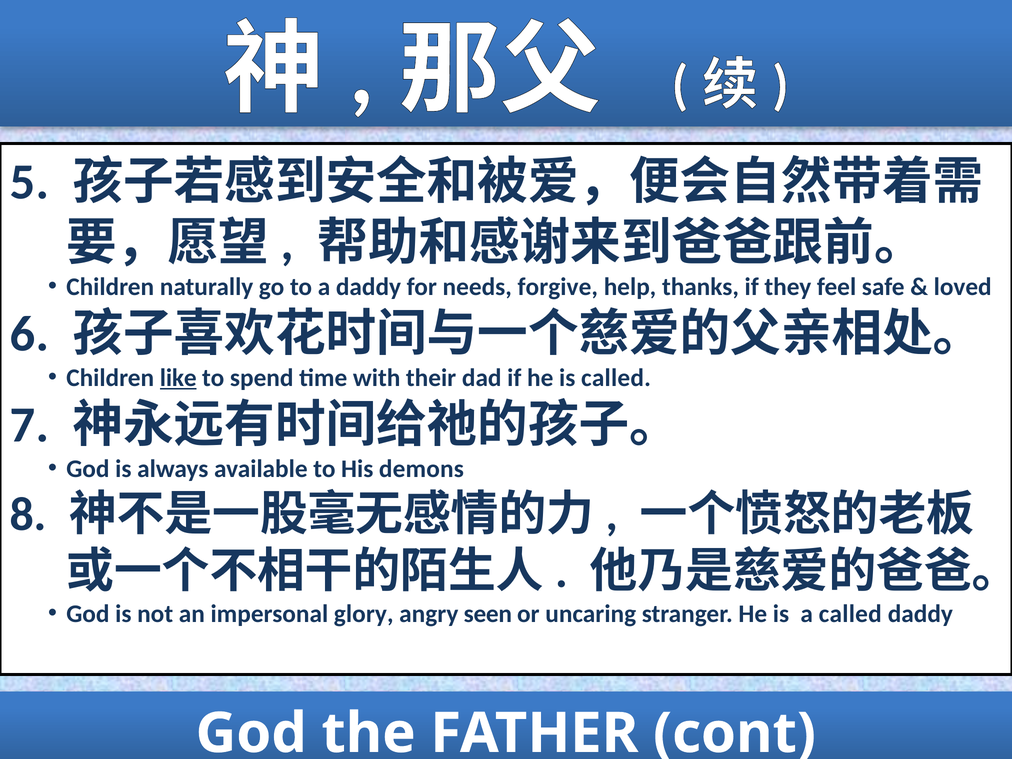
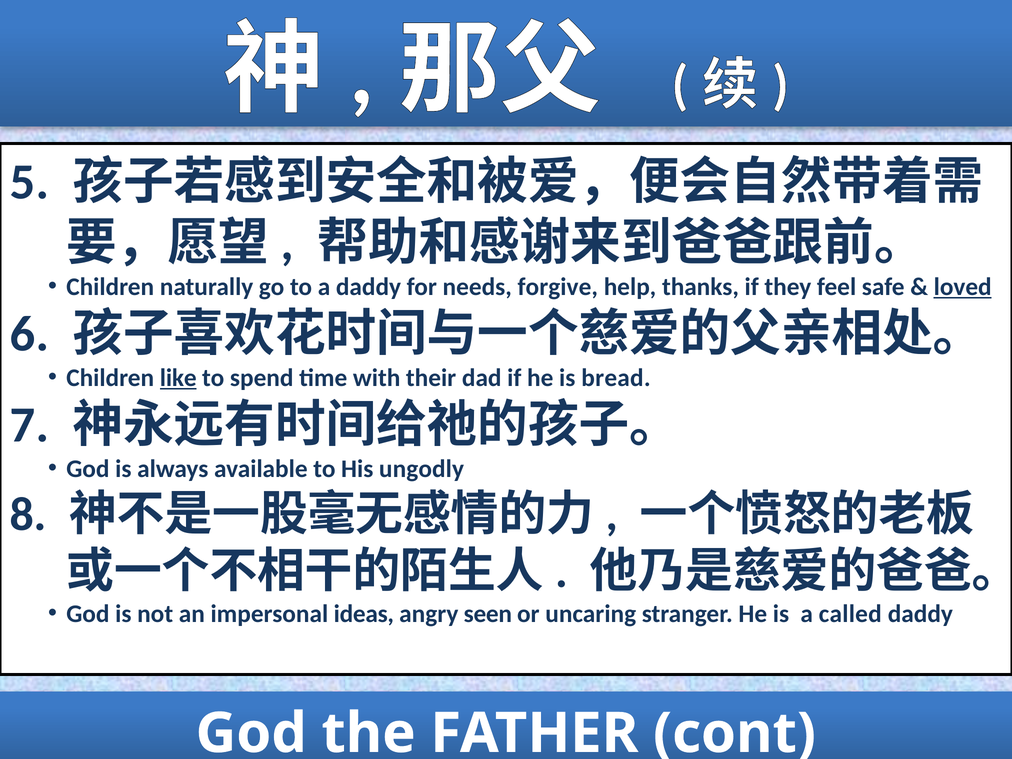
loved underline: none -> present
is called: called -> bread
demons: demons -> ungodly
glory: glory -> ideas
